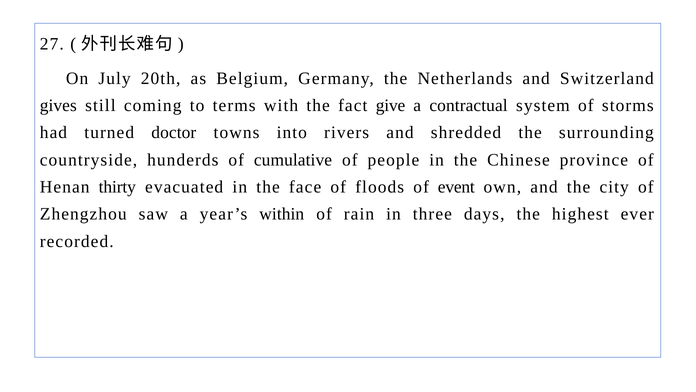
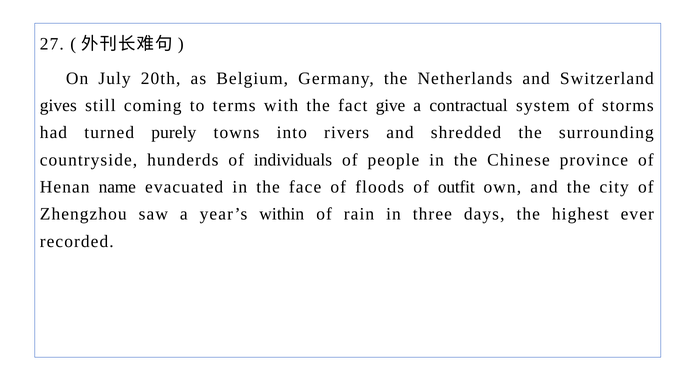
doctor: doctor -> purely
cumulative: cumulative -> individuals
thirty: thirty -> name
event: event -> outfit
